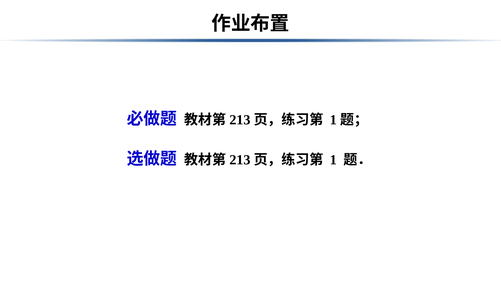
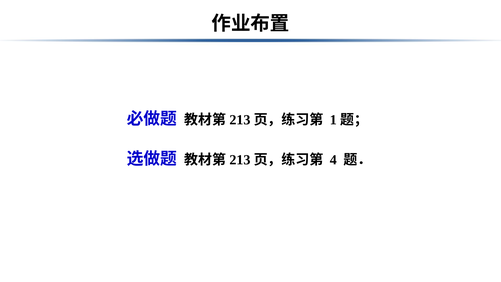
1: 1 -> 4
